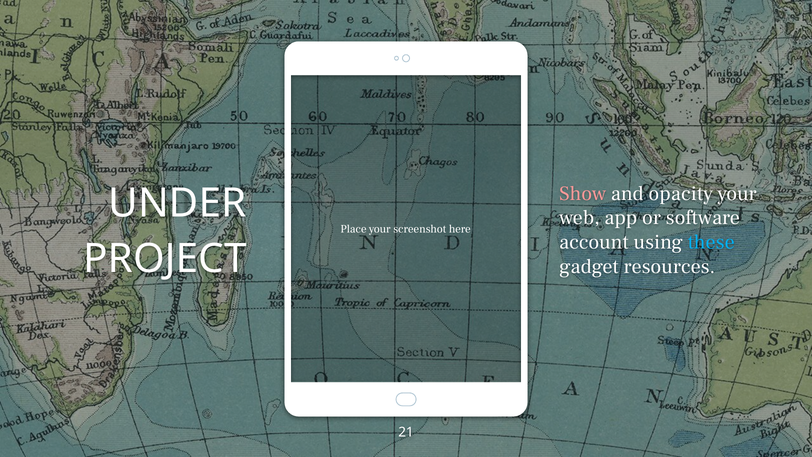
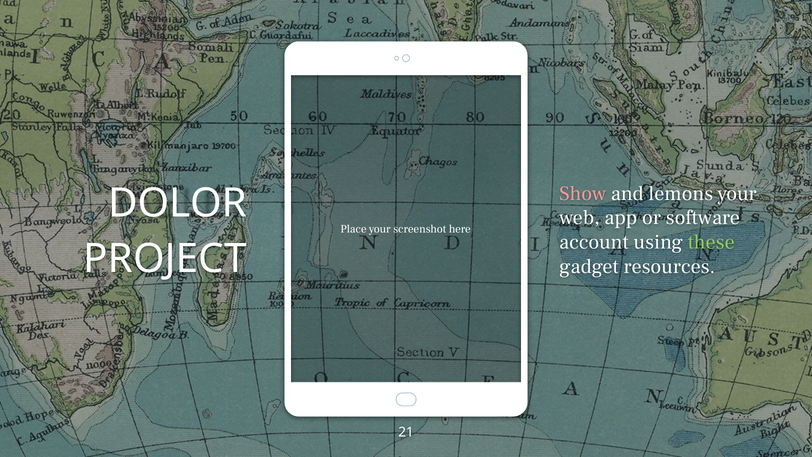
opacity: opacity -> lemons
UNDER: UNDER -> DOLOR
these colour: light blue -> light green
